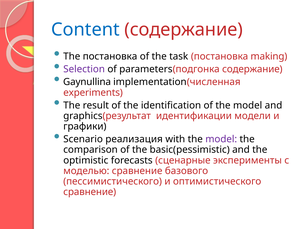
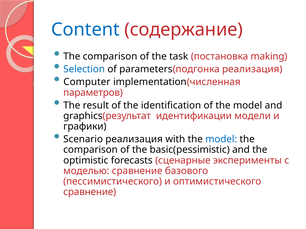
постановка at (110, 57): постановка -> comparison
Selection colour: purple -> blue
parameters(подгонка содержание: содержание -> реализация
Gaynullina: Gaynullina -> Computer
experiments: experiments -> параметров
model at (221, 140) colour: purple -> blue
